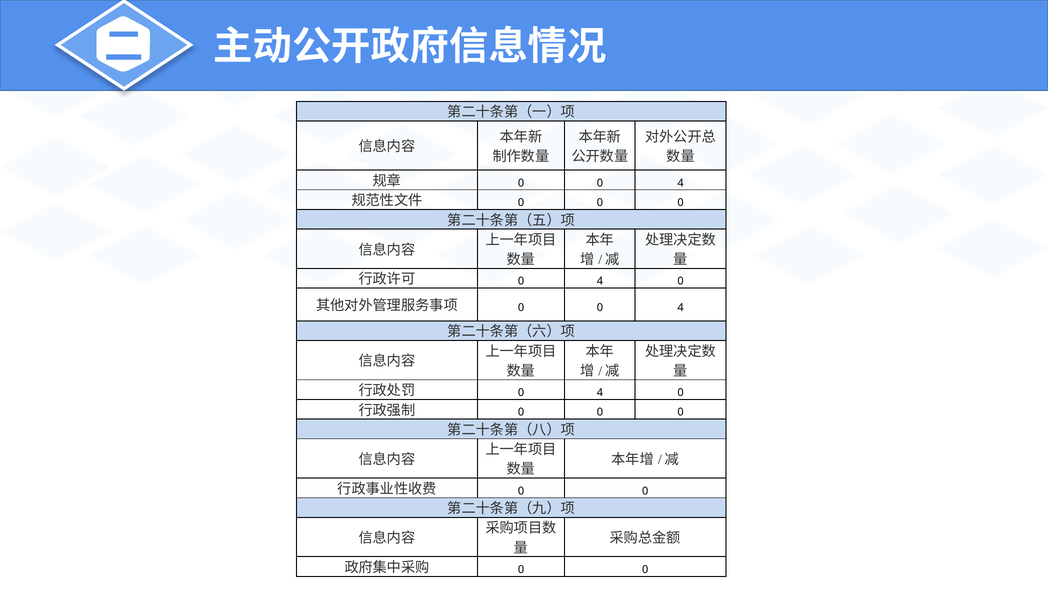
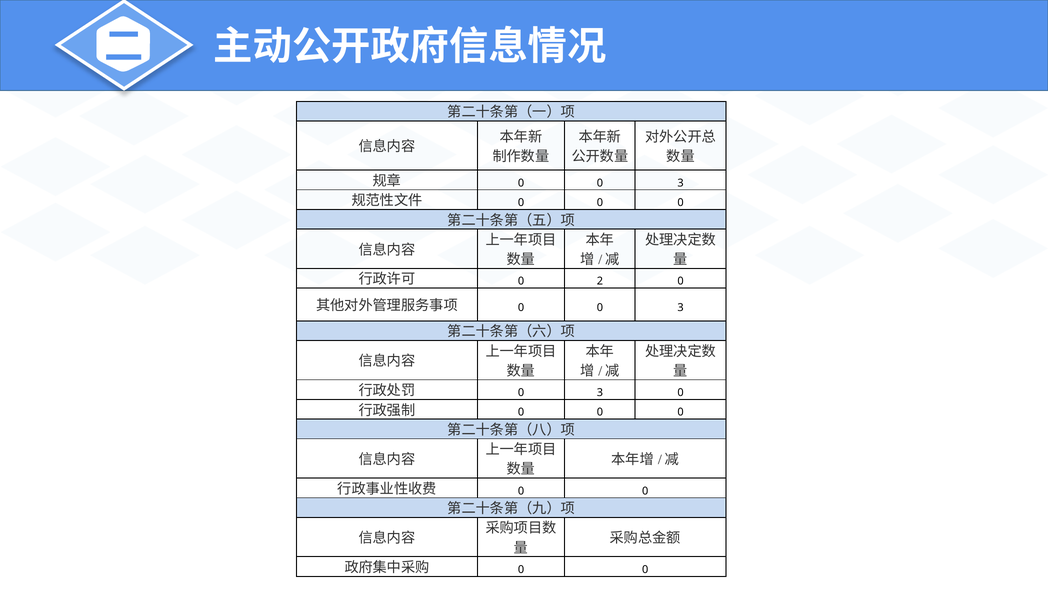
4 at (681, 183): 4 -> 3
4 at (600, 282): 4 -> 2
4 at (681, 308): 4 -> 3
4 at (600, 393): 4 -> 3
